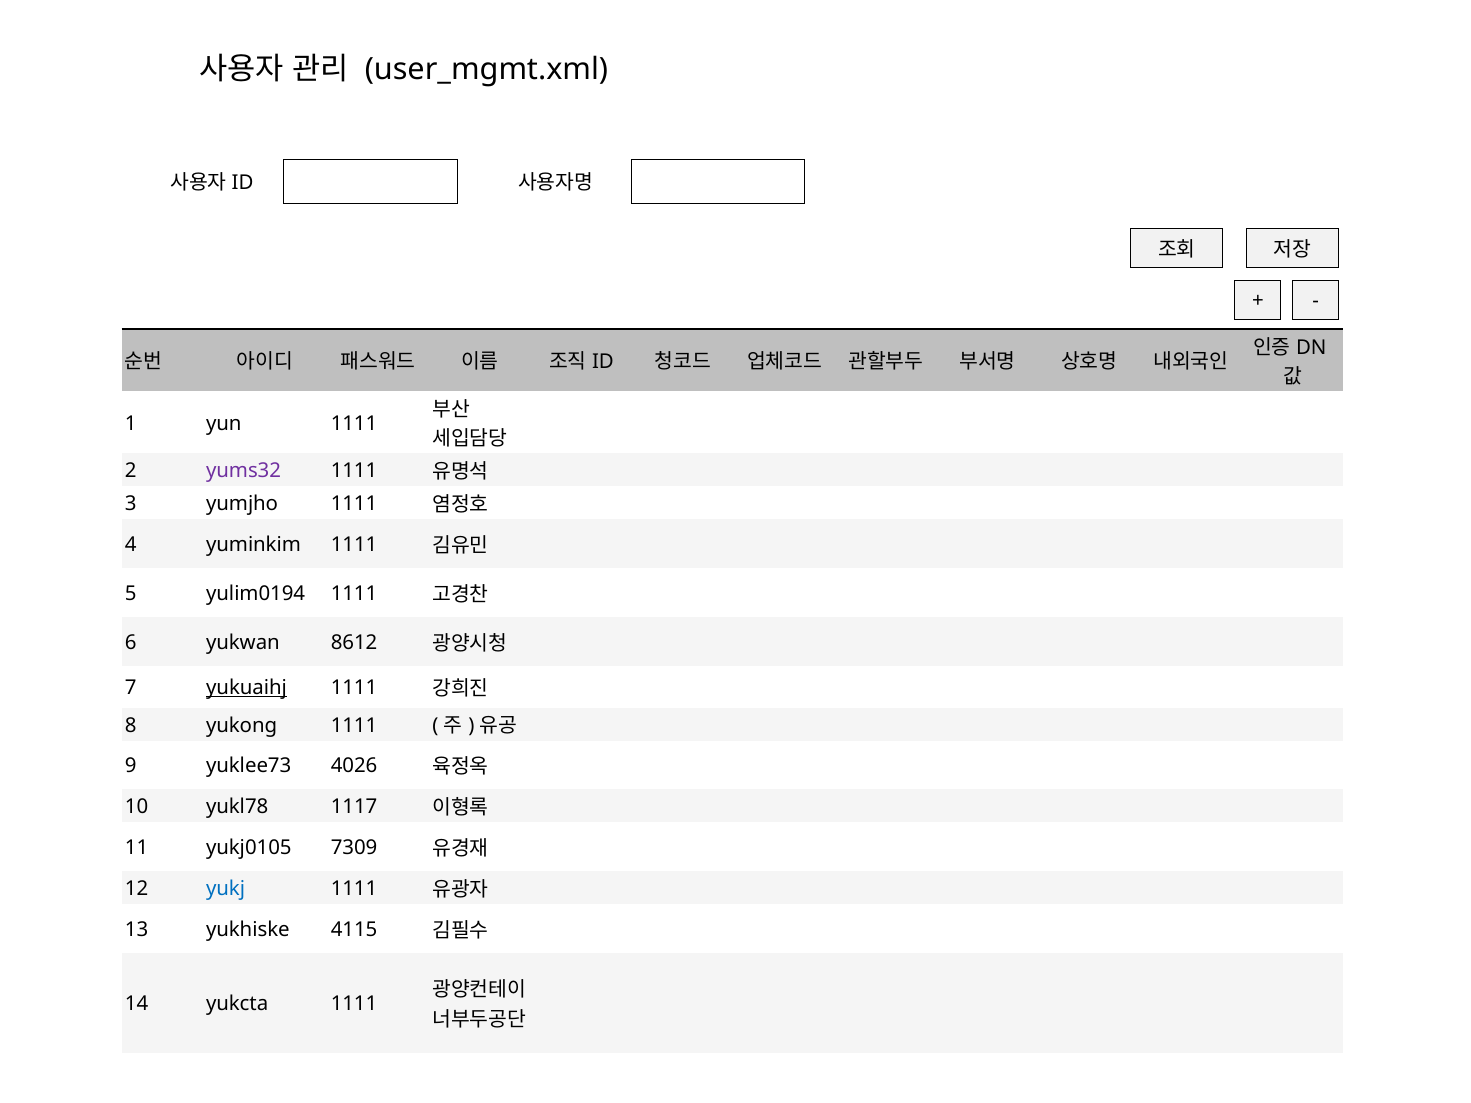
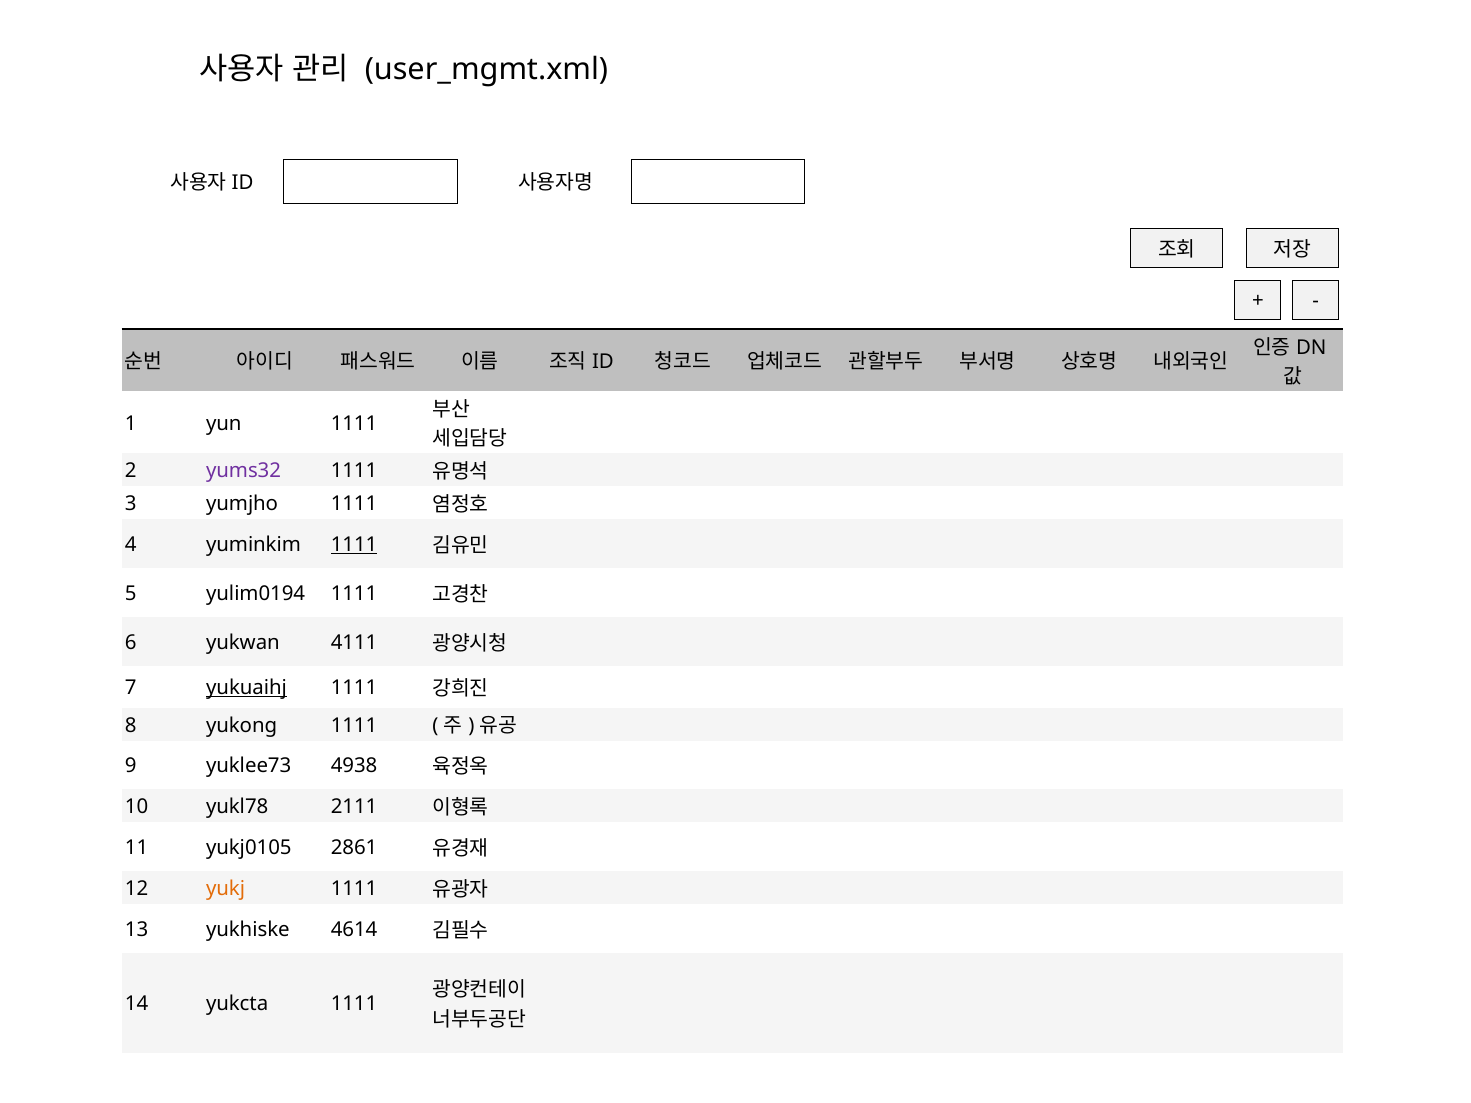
1111 at (354, 545) underline: none -> present
8612: 8612 -> 4111
4026: 4026 -> 4938
1117: 1117 -> 2111
7309: 7309 -> 2861
yukj colour: blue -> orange
4115: 4115 -> 4614
